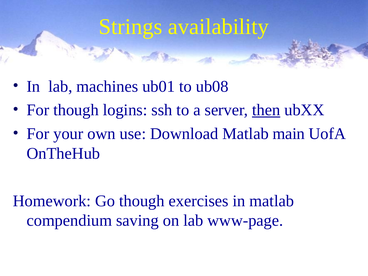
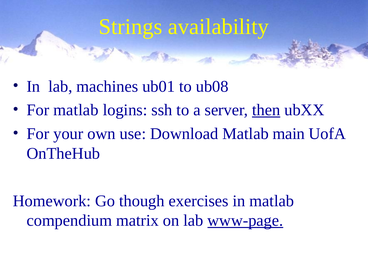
For though: though -> matlab
saving: saving -> matrix
www-page underline: none -> present
